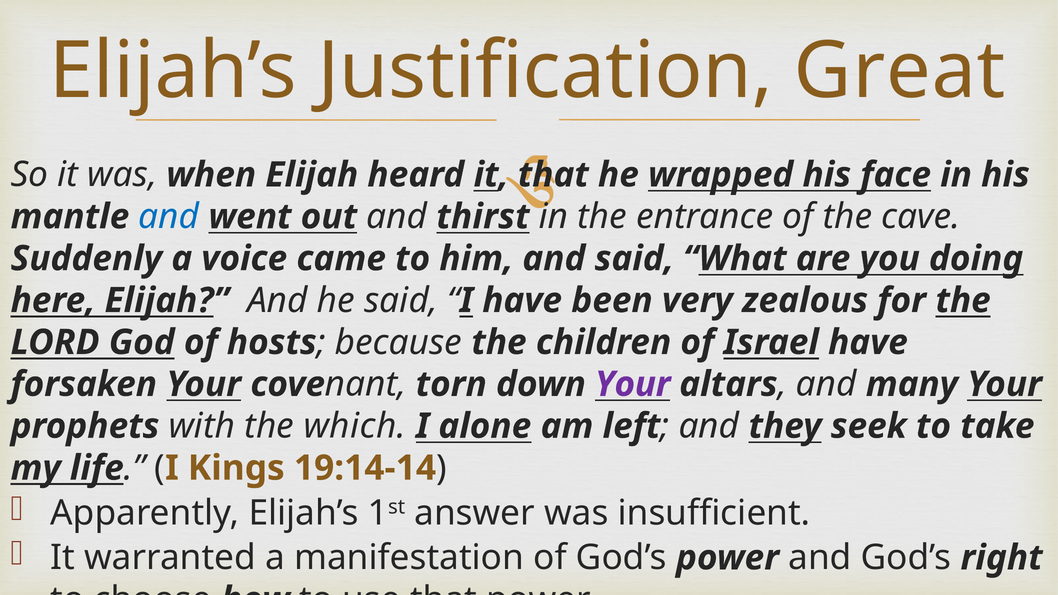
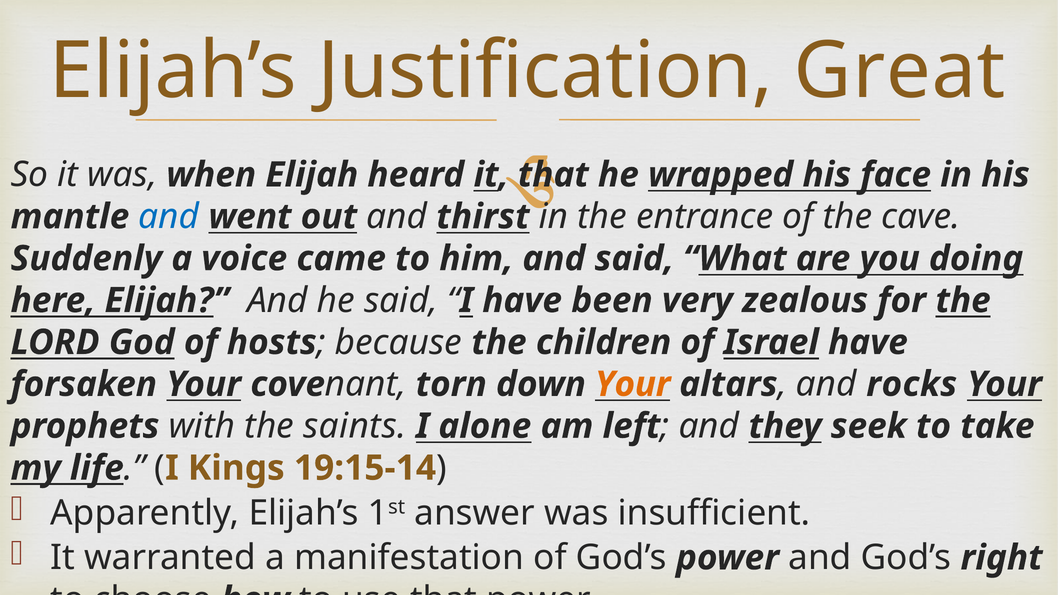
Your at (633, 384) colour: purple -> orange
many: many -> rocks
which: which -> saints
19:14-14: 19:14-14 -> 19:15-14
